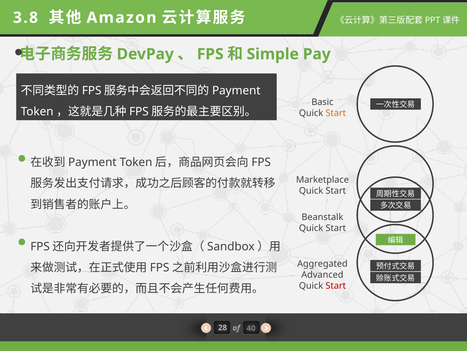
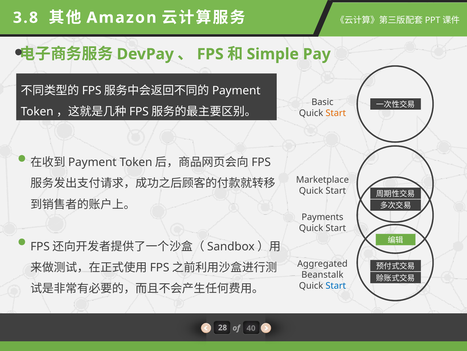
Beanstalk: Beanstalk -> Payments
Advanced: Advanced -> Beanstalk
Start at (336, 285) colour: red -> blue
